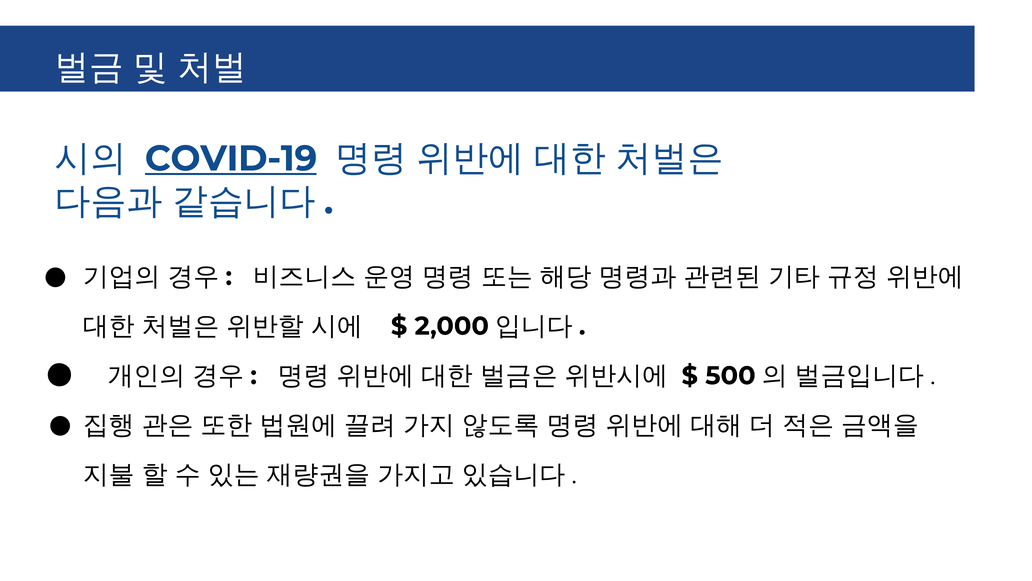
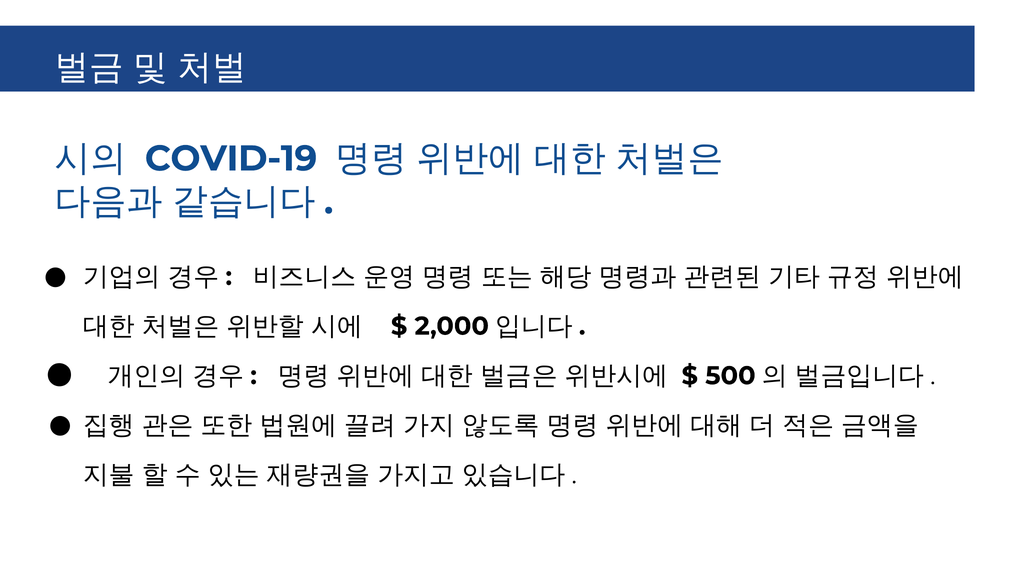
COVID-19 underline: present -> none
